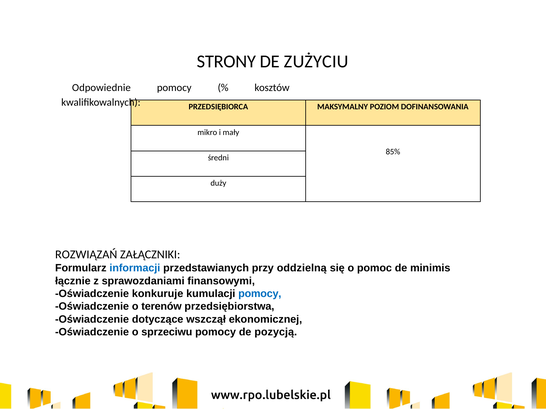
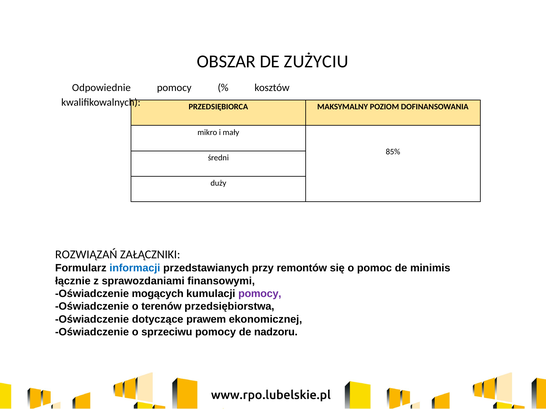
STRONY: STRONY -> OBSZAR
oddzielną: oddzielną -> remontów
konkuruje: konkuruje -> mogących
pomocy at (260, 293) colour: blue -> purple
wszczął: wszczął -> prawem
pozycją: pozycją -> nadzoru
